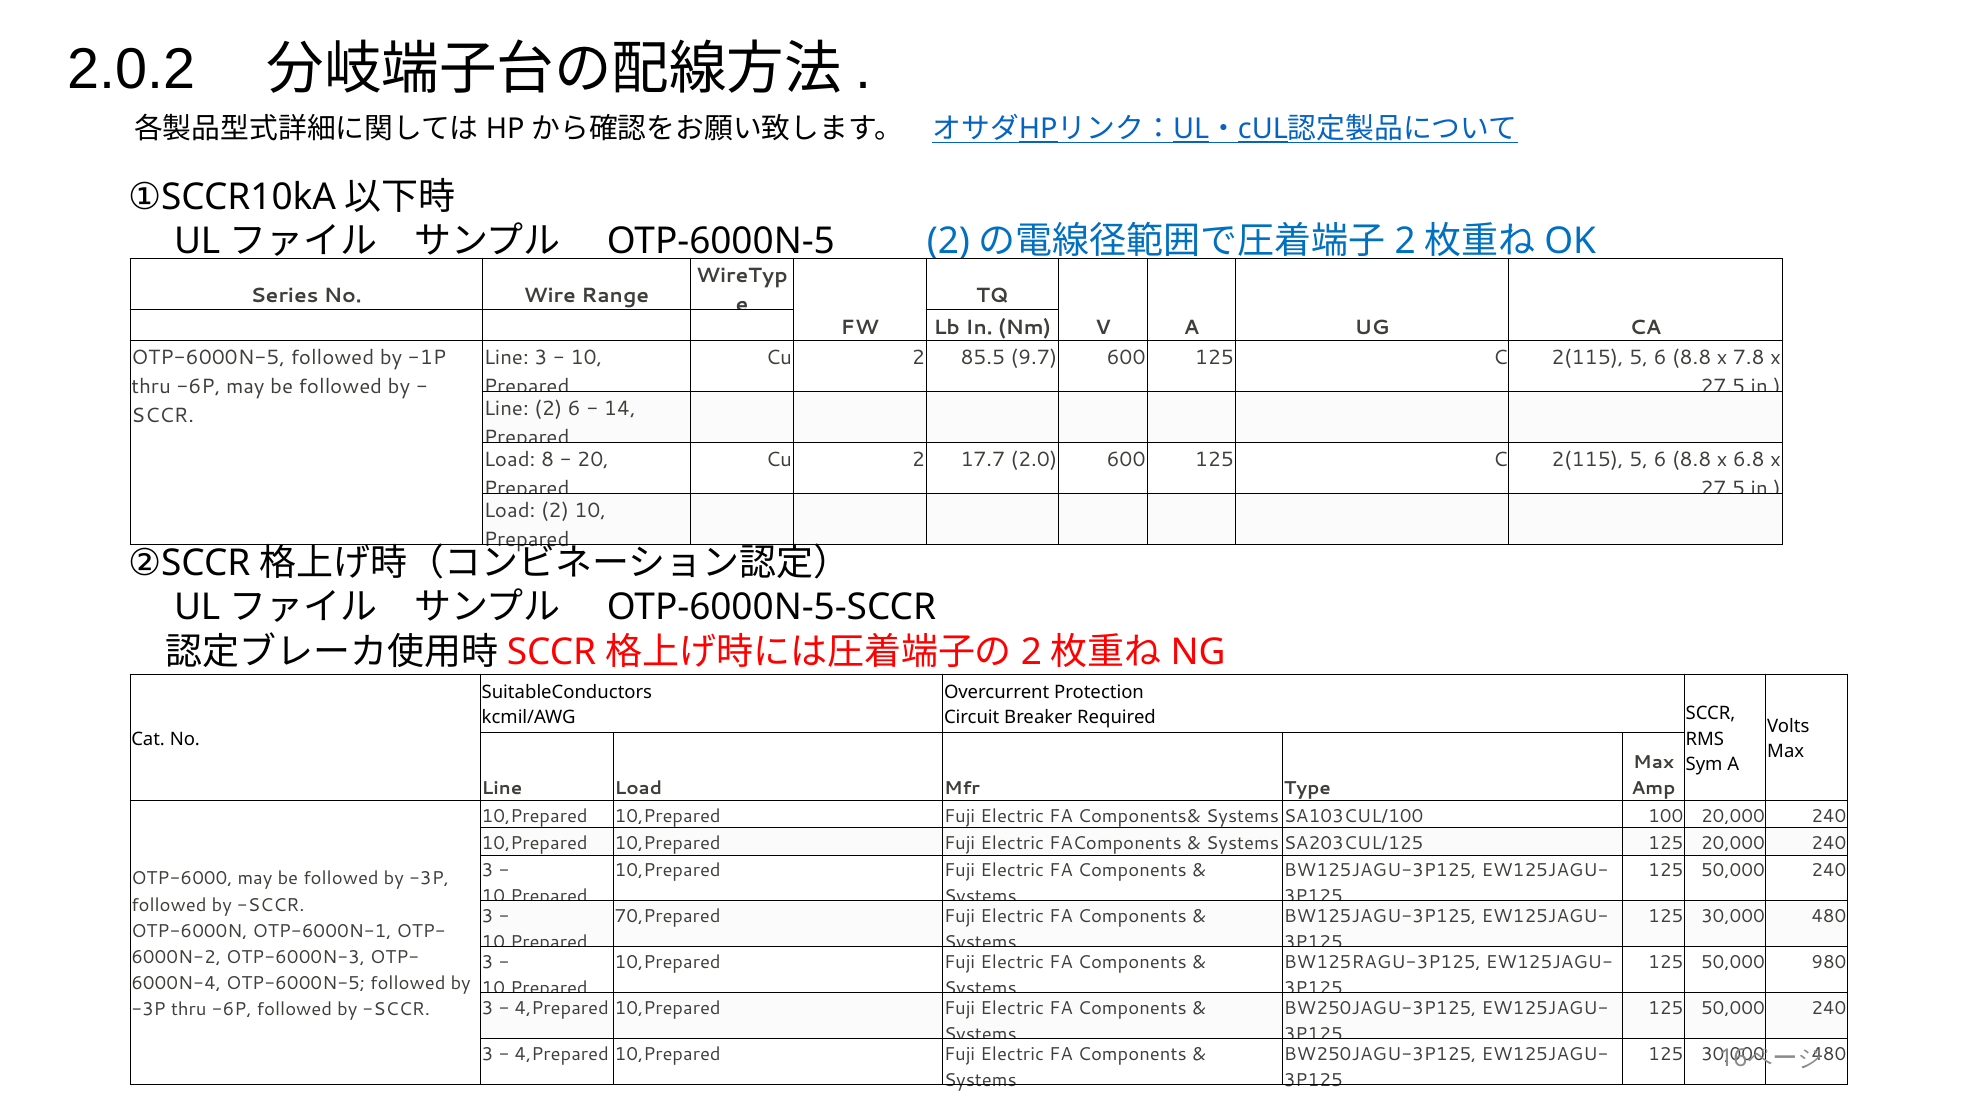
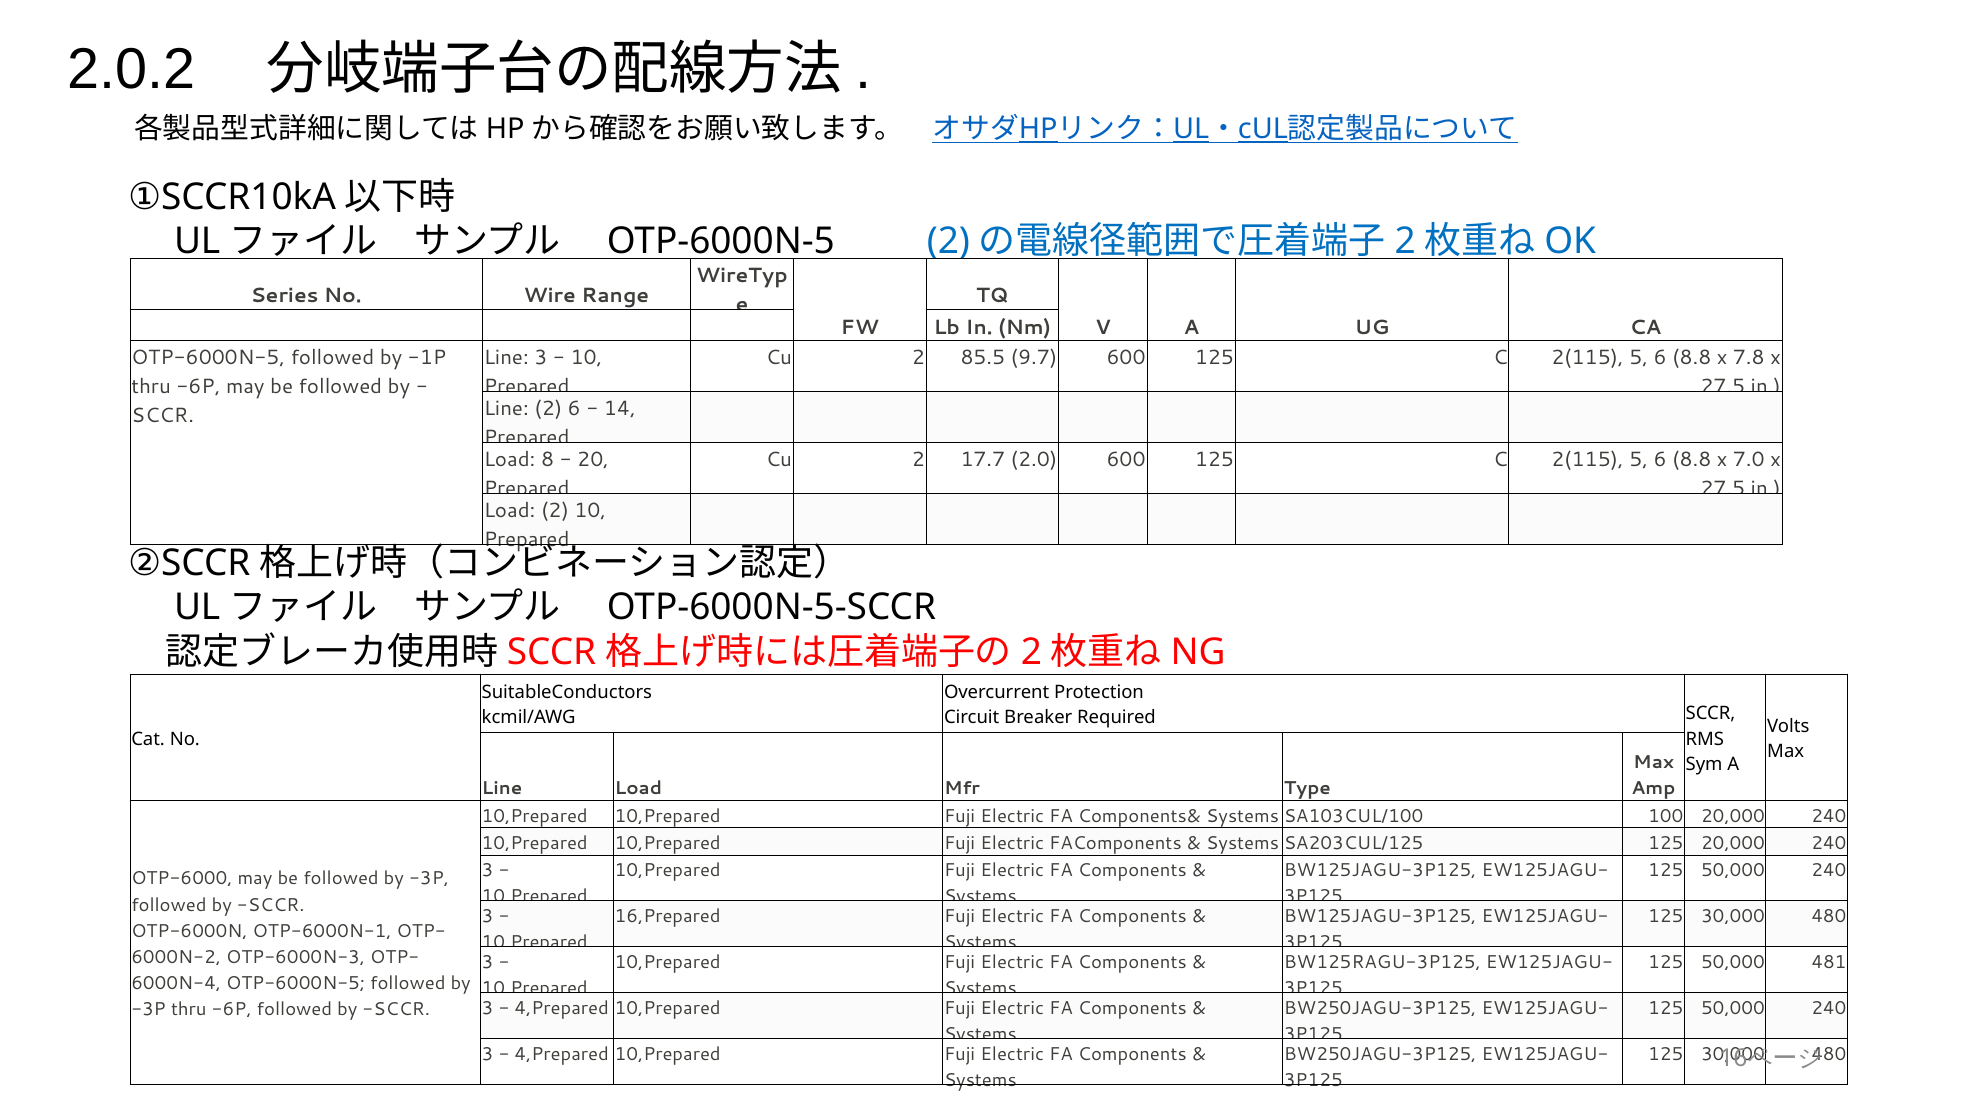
6.8: 6.8 -> 7.0
70,Prepared: 70,Prepared -> 16,Prepared
980: 980 -> 481
